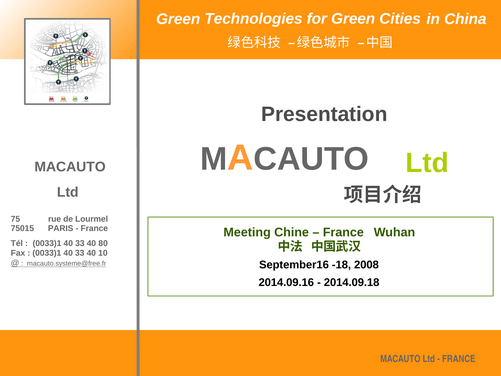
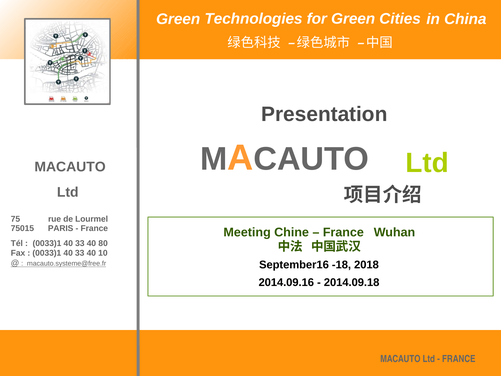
2008: 2008 -> 2018
